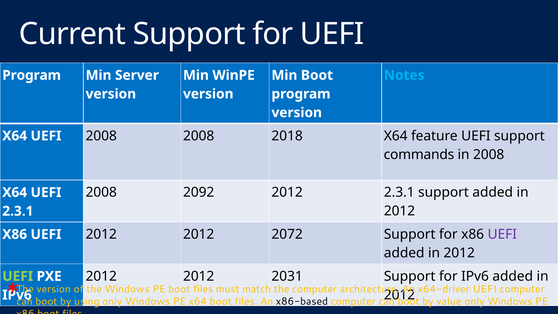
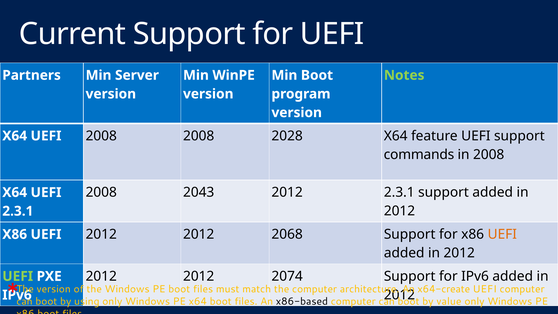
Program at (32, 75): Program -> Partners
Notes colour: light blue -> light green
2018: 2018 -> 2028
2092: 2092 -> 2043
2072: 2072 -> 2068
UEFI at (502, 234) colour: purple -> orange
2031: 2031 -> 2074
x64-driver: x64-driver -> x64-create
